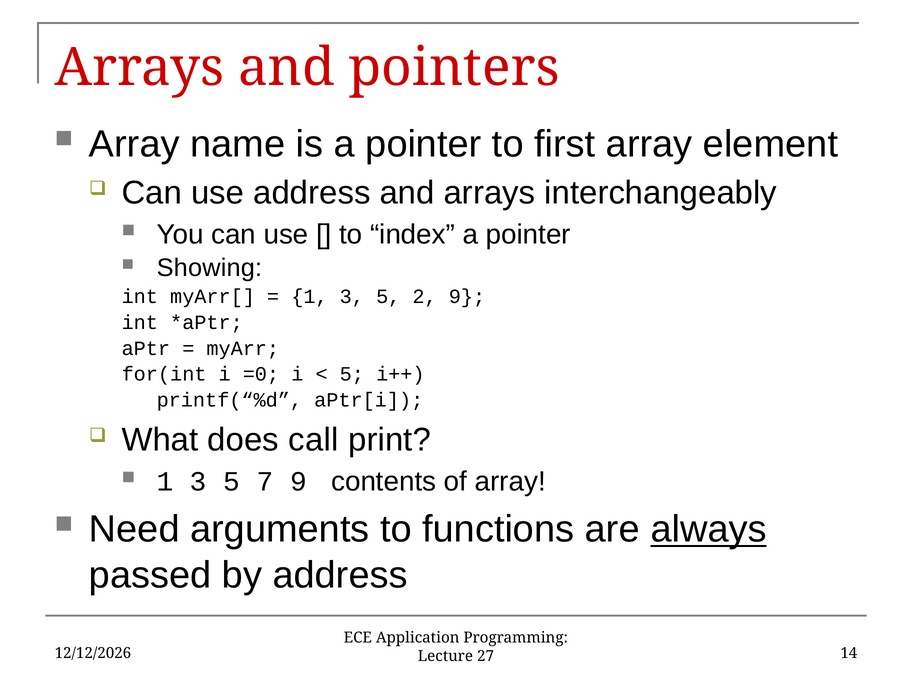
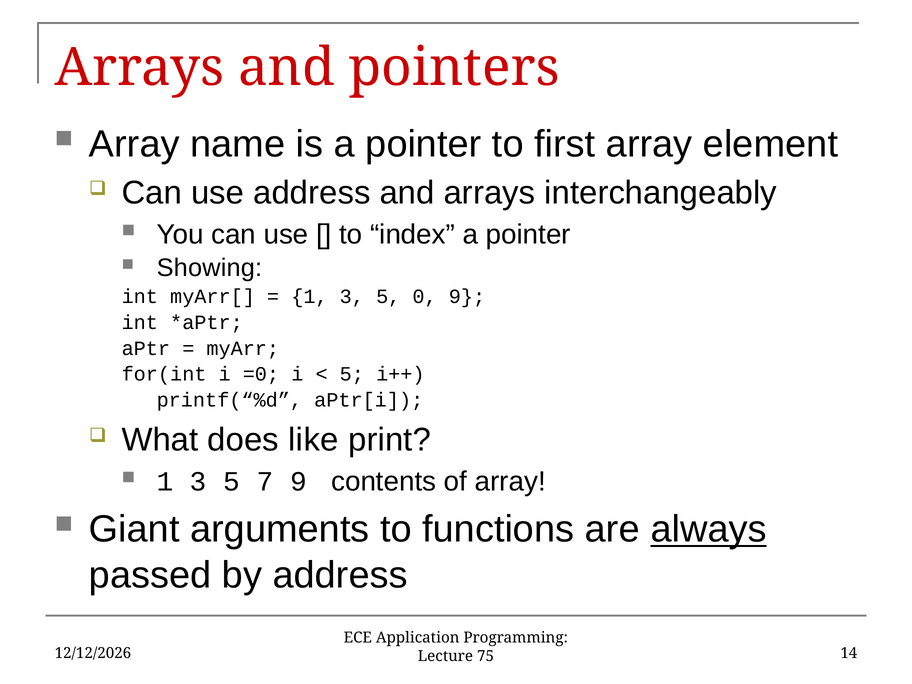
2: 2 -> 0
call: call -> like
Need: Need -> Giant
27: 27 -> 75
